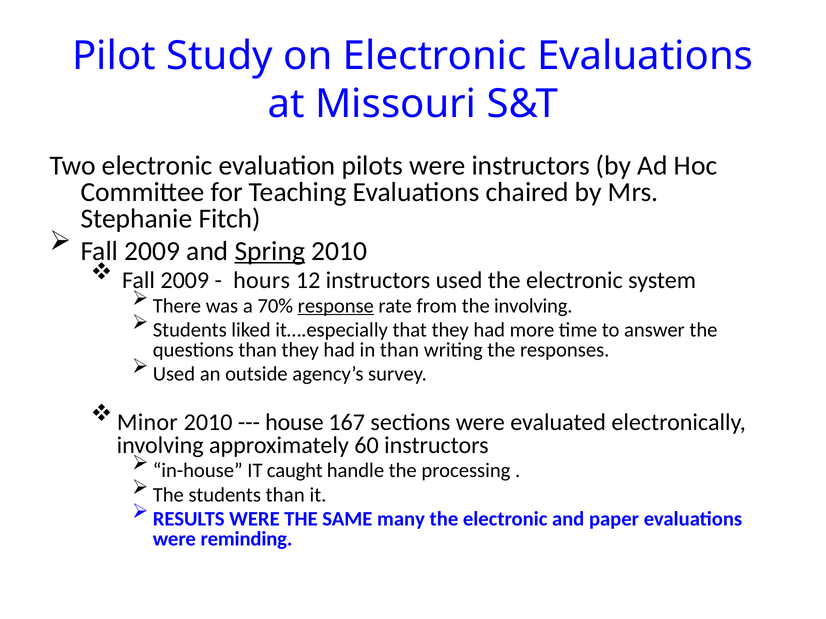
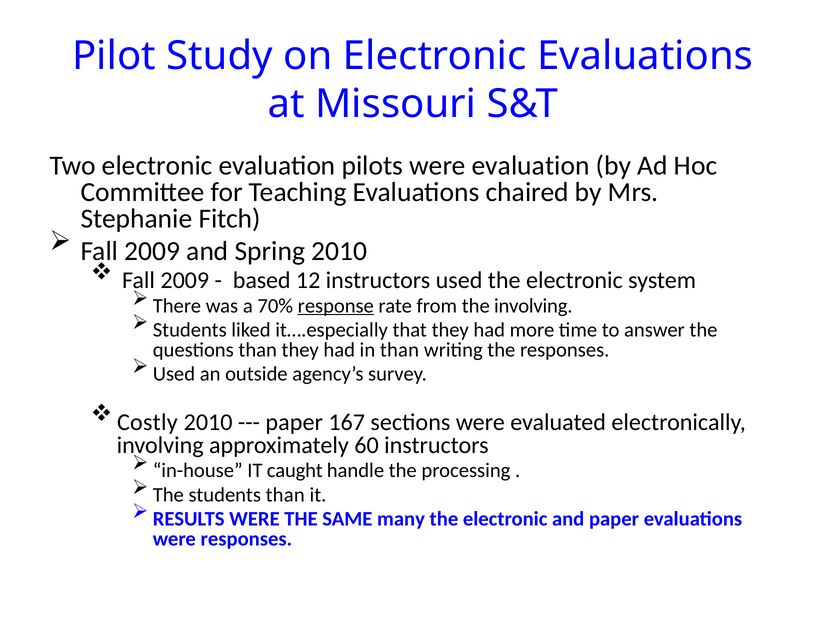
were instructors: instructors -> evaluation
Spring underline: present -> none
hours: hours -> based
Minor: Minor -> Costly
house at (294, 423): house -> paper
were reminding: reminding -> responses
